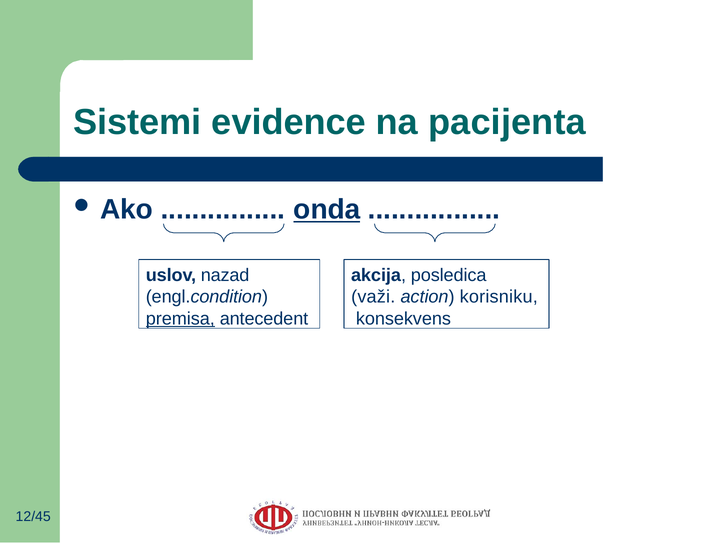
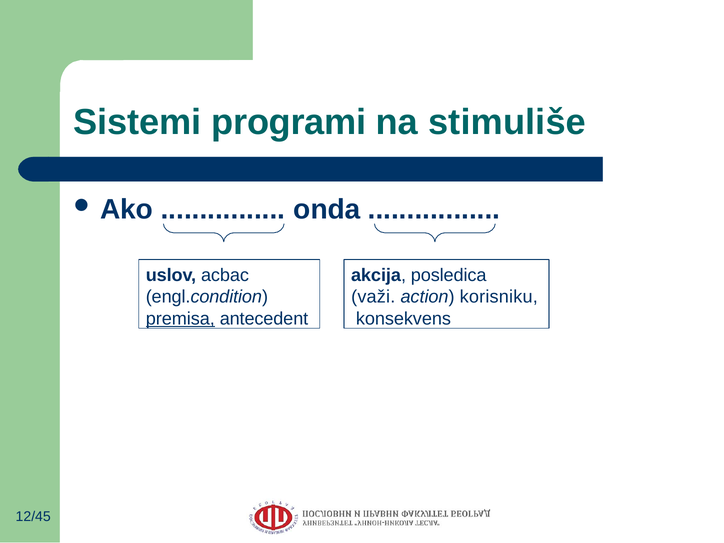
evidence: evidence -> programi
pacijenta: pacijenta -> stimuliše
onda underline: present -> none
nazad: nazad -> acbac
